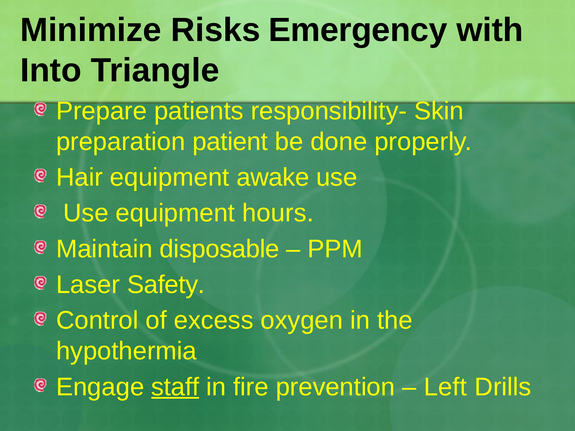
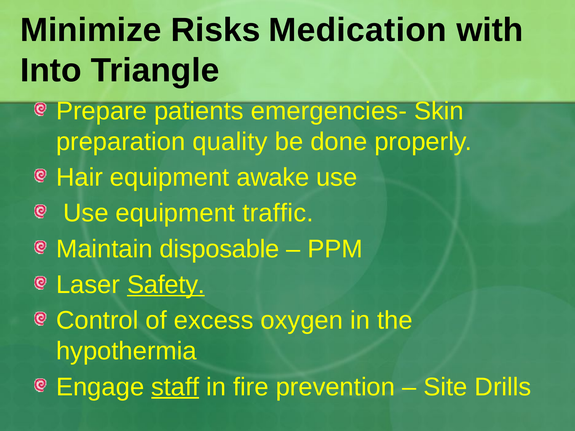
Emergency: Emergency -> Medication
responsibility-: responsibility- -> emergencies-
patient: patient -> quality
hours: hours -> traffic
Safety underline: none -> present
Left: Left -> Site
